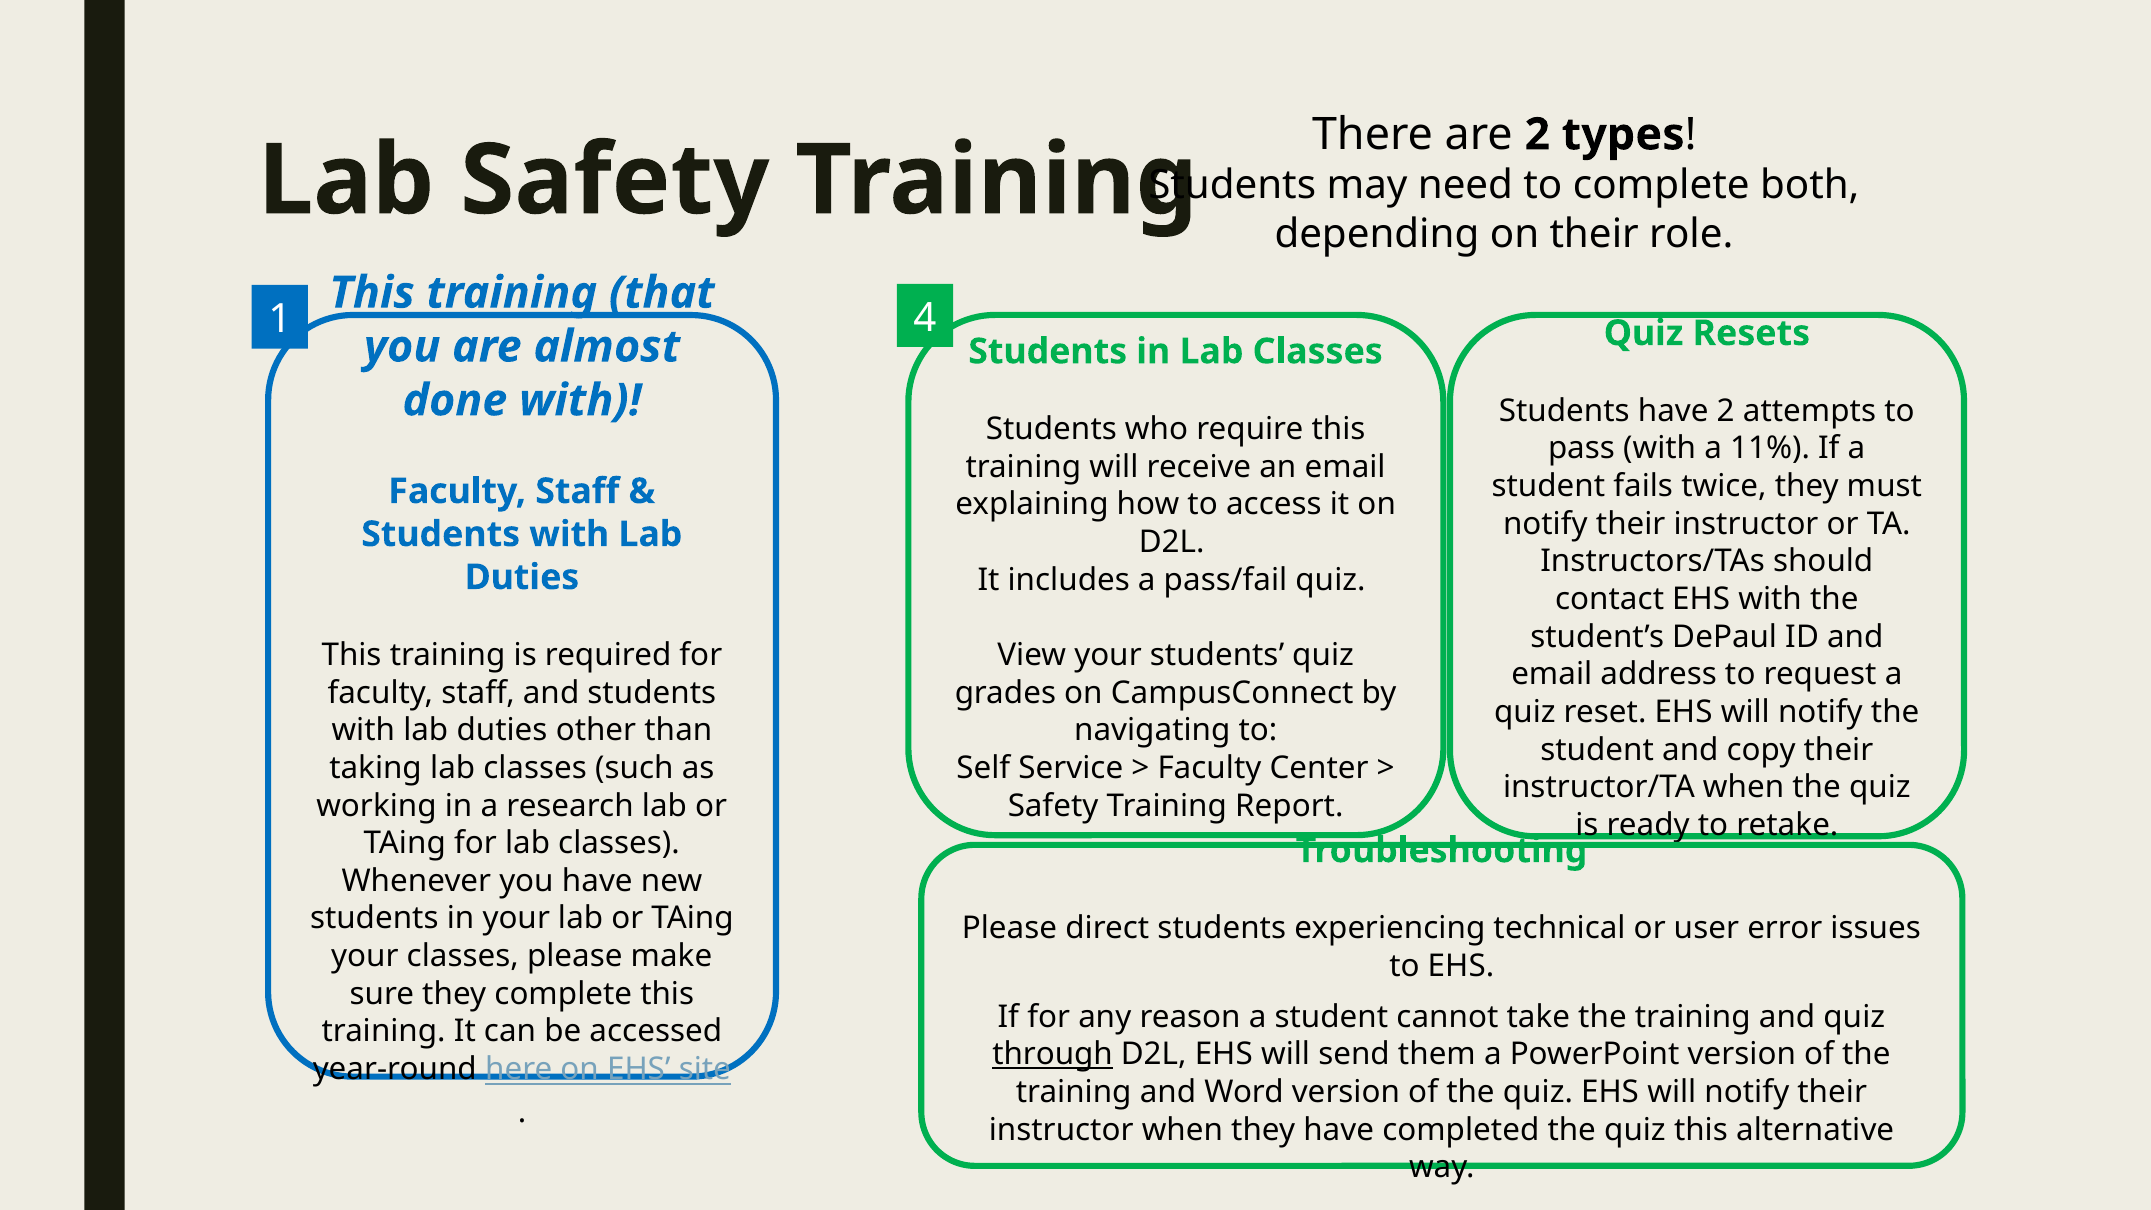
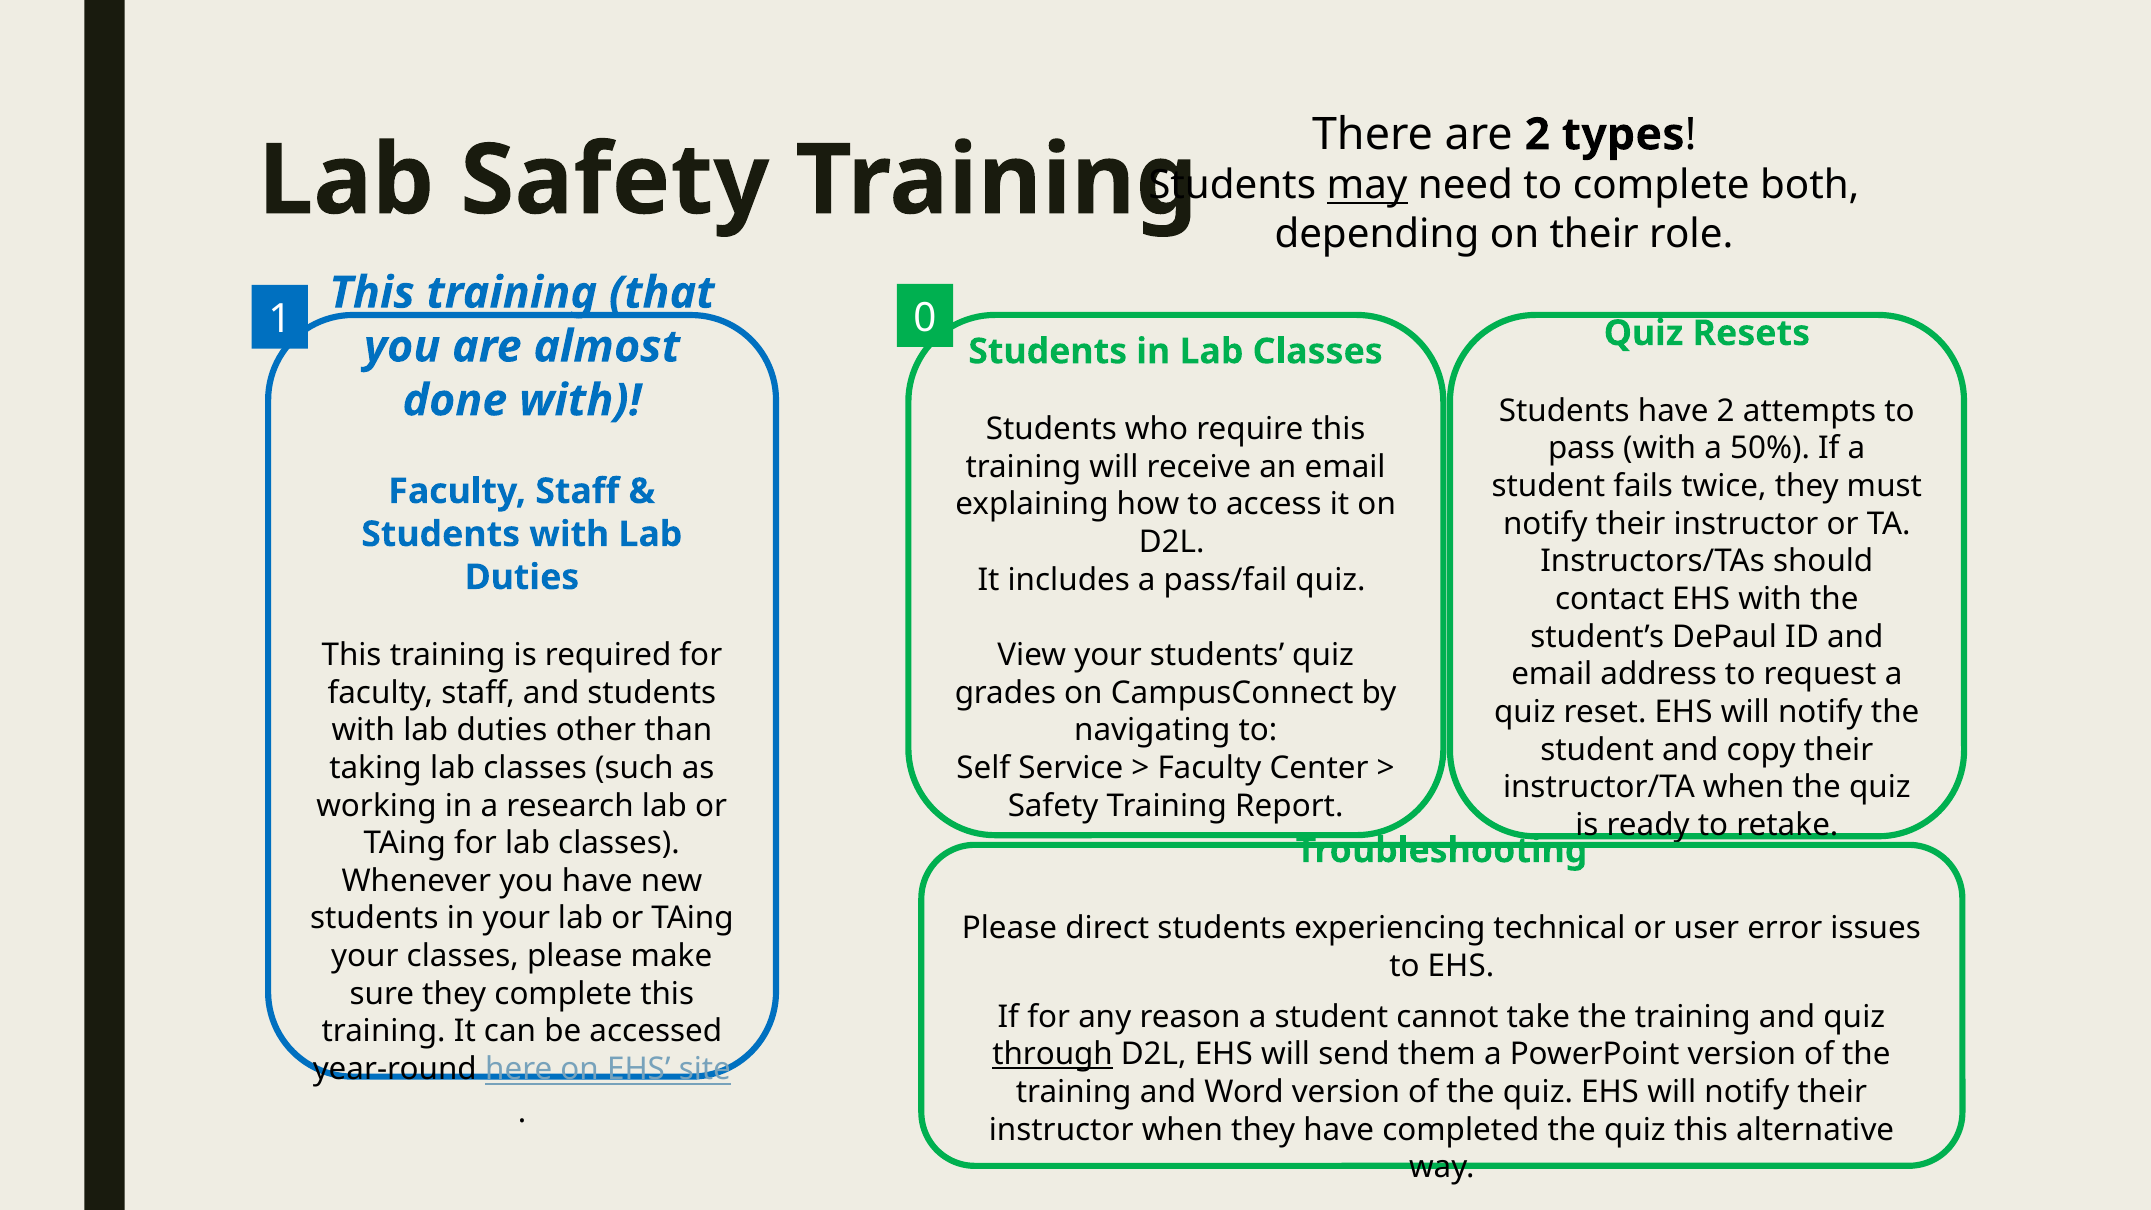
may underline: none -> present
4: 4 -> 0
11%: 11% -> 50%
